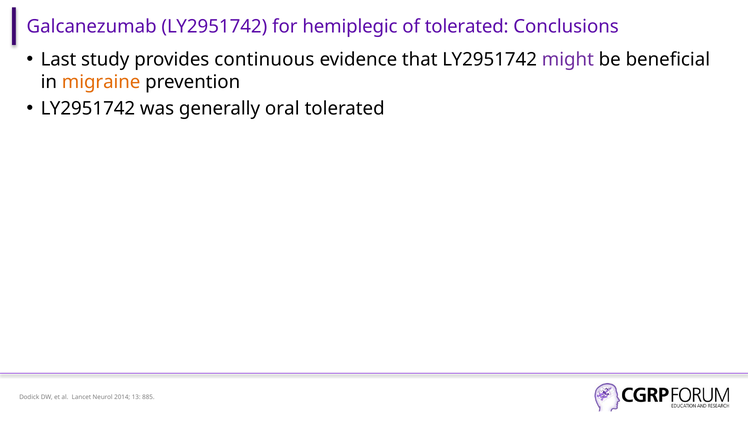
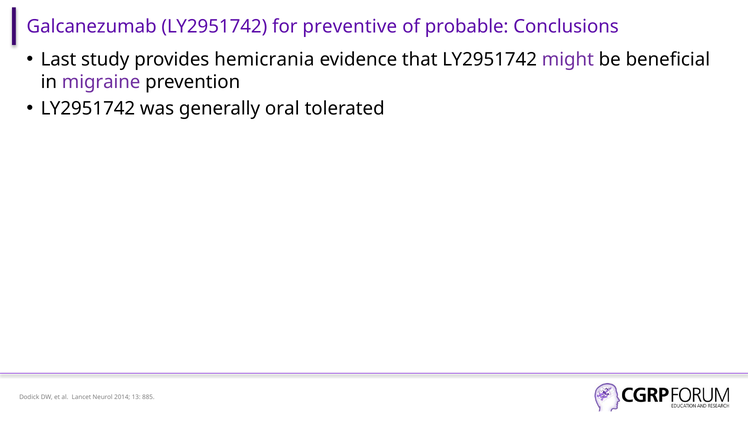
hemiplegic: hemiplegic -> preventive
of tolerated: tolerated -> probable
continuous: continuous -> hemicrania
migraine colour: orange -> purple
